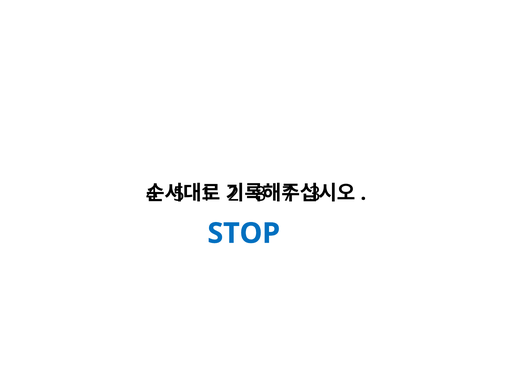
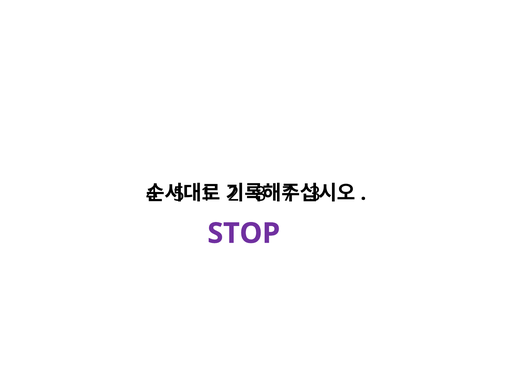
STOP colour: blue -> purple
